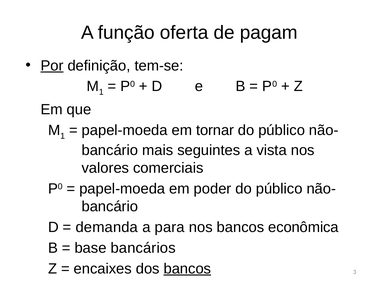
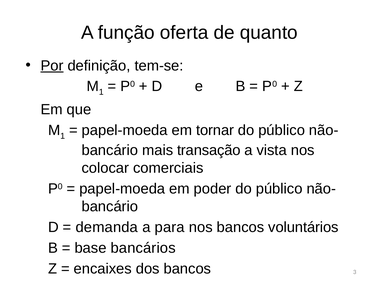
pagam: pagam -> quanto
seguintes: seguintes -> transação
valores: valores -> colocar
econômica: econômica -> voluntários
bancos at (187, 268) underline: present -> none
